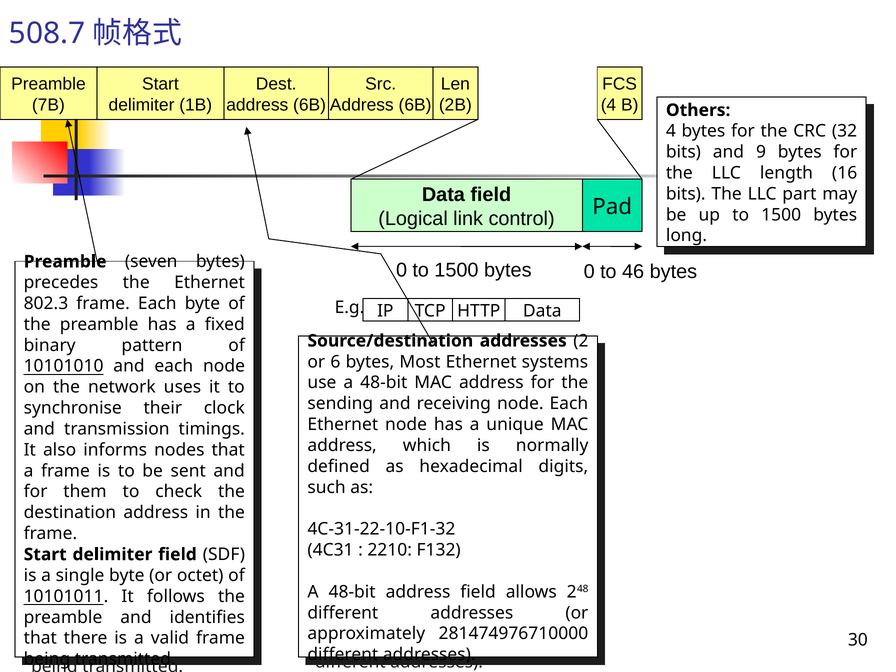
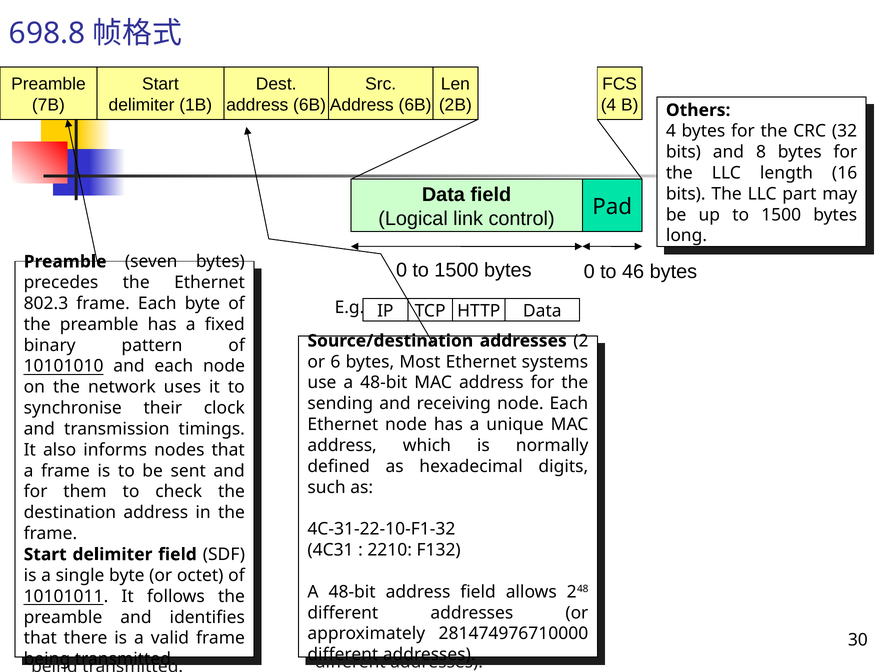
508.7: 508.7 -> 698.8
9: 9 -> 8
